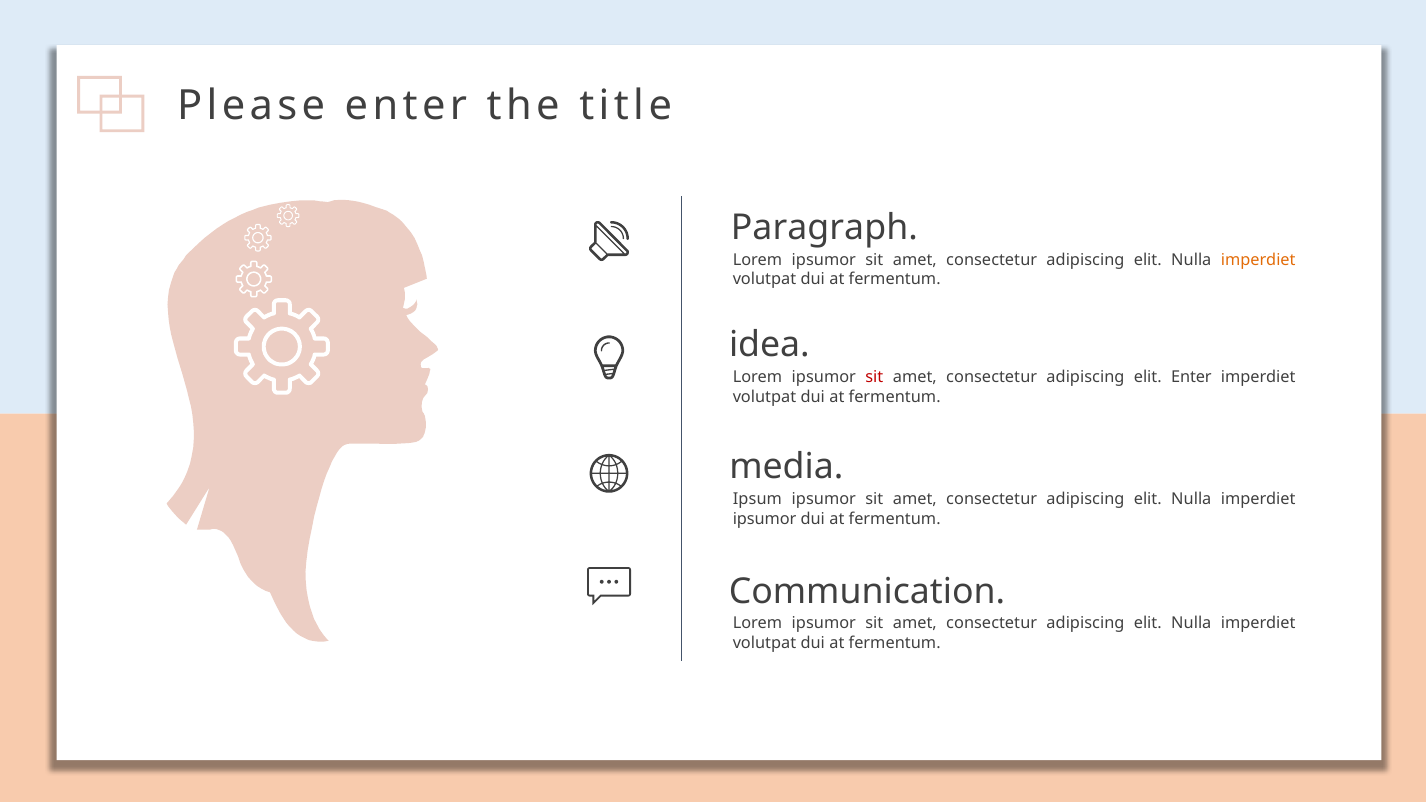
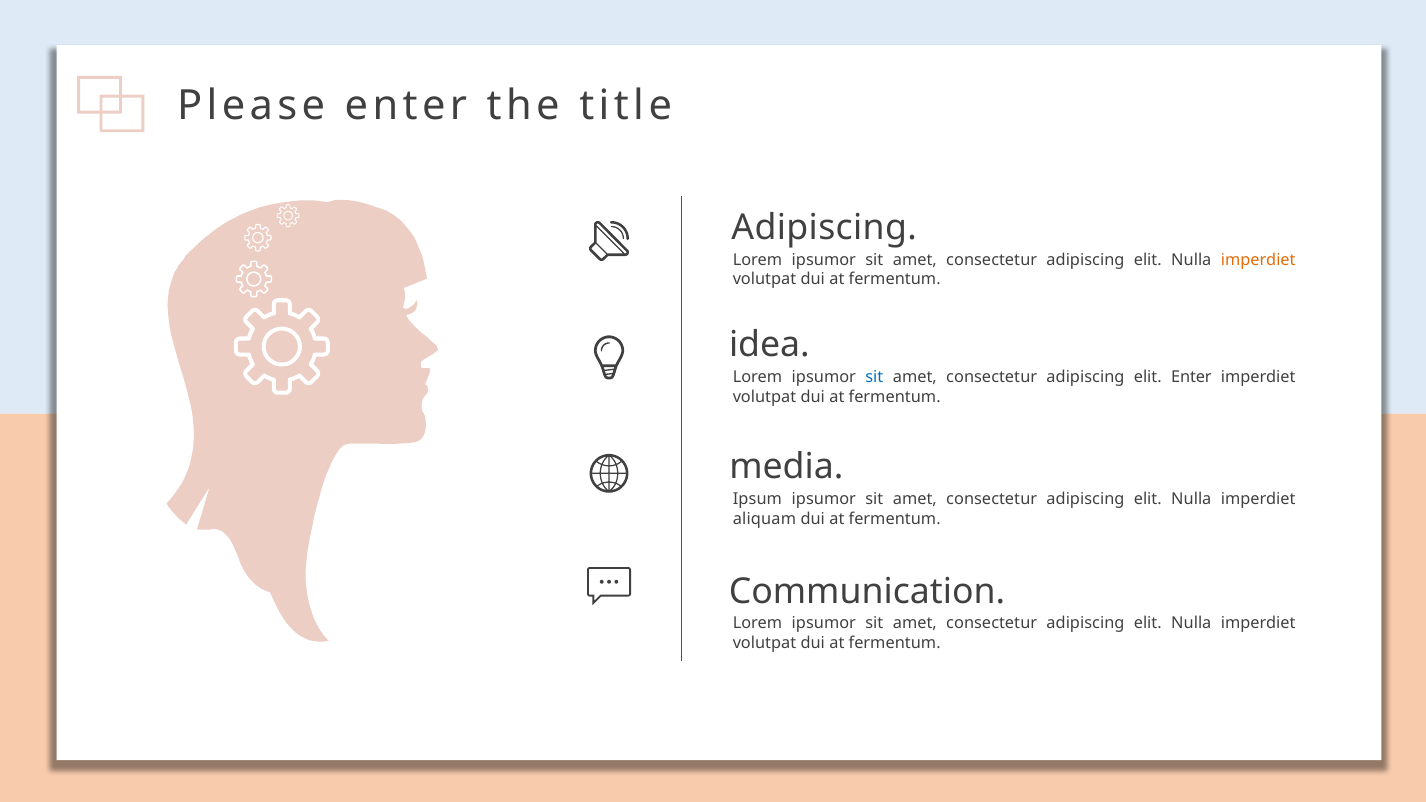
Paragraph at (824, 228): Paragraph -> Adipiscing
sit at (874, 377) colour: red -> blue
ipsumor at (765, 519): ipsumor -> aliquam
